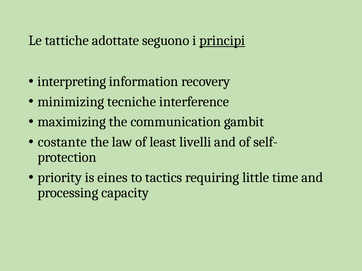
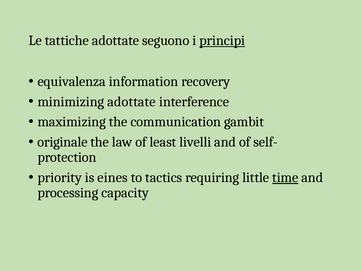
interpreting: interpreting -> equivalenza
minimizing tecniche: tecniche -> adottate
costante: costante -> originale
time underline: none -> present
